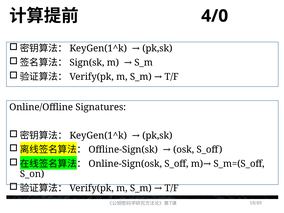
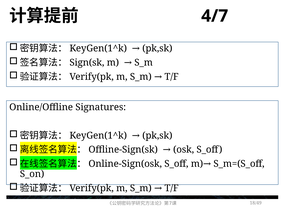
4/0: 4/0 -> 4/7
